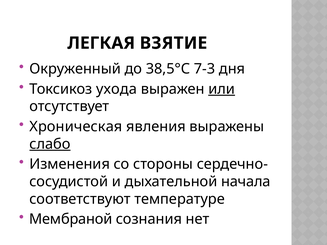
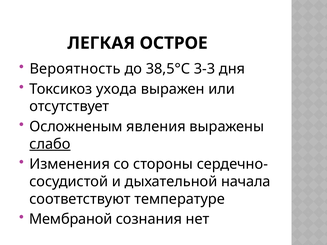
ВЗЯТИЕ: ВЗЯТИЕ -> ОСТРОЕ
Окруженный: Окруженный -> Вероятность
7-3: 7-3 -> 3-3
или underline: present -> none
Хроническая: Хроническая -> Осложненым
